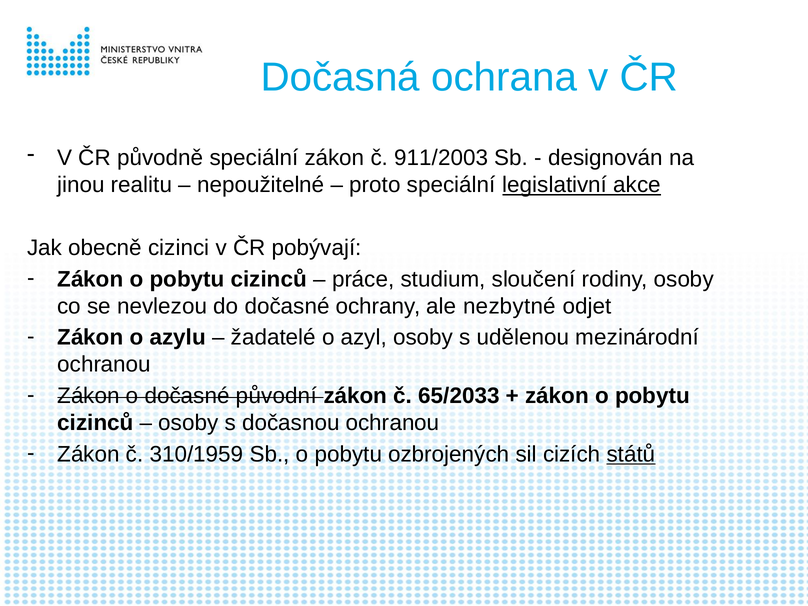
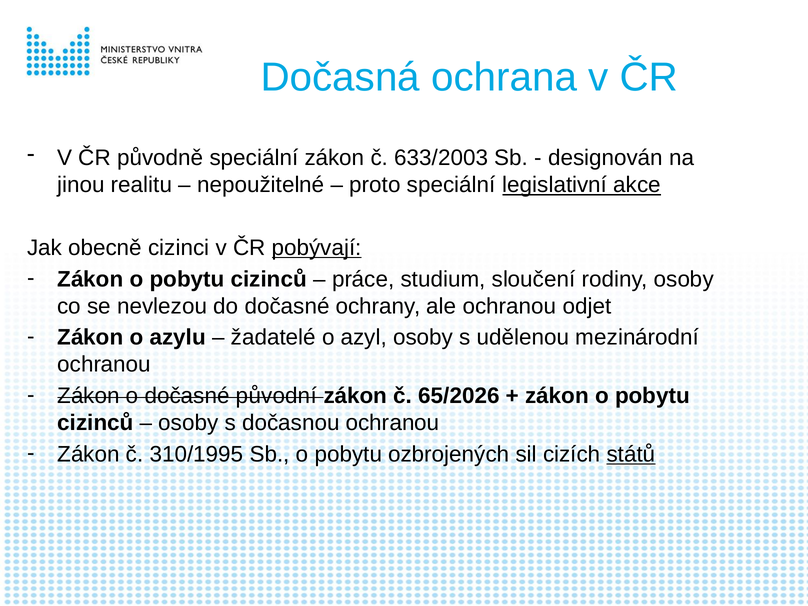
911/2003: 911/2003 -> 633/2003
pobývají underline: none -> present
ale nezbytné: nezbytné -> ochranou
65/2033: 65/2033 -> 65/2026
310/1959: 310/1959 -> 310/1995
